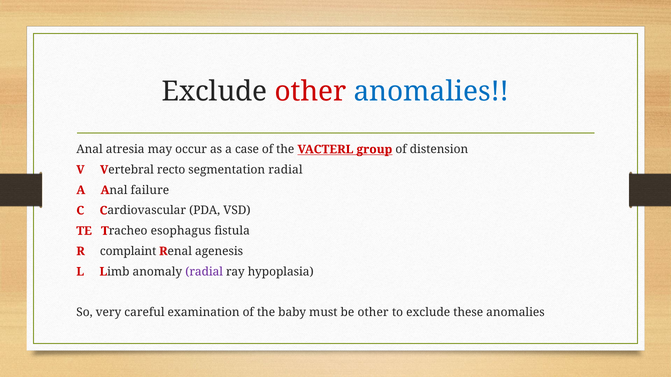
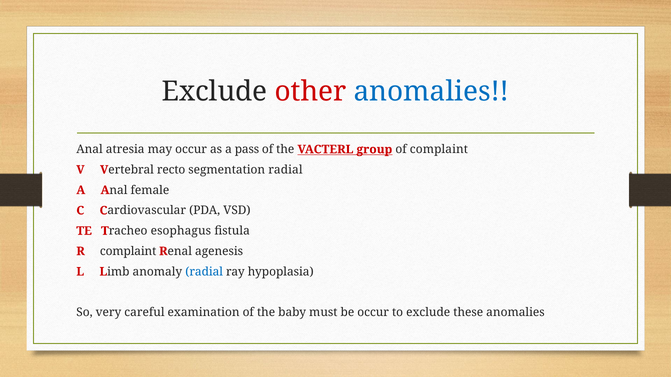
case: case -> pass
of distension: distension -> complaint
failure: failure -> female
radial at (204, 272) colour: purple -> blue
be other: other -> occur
